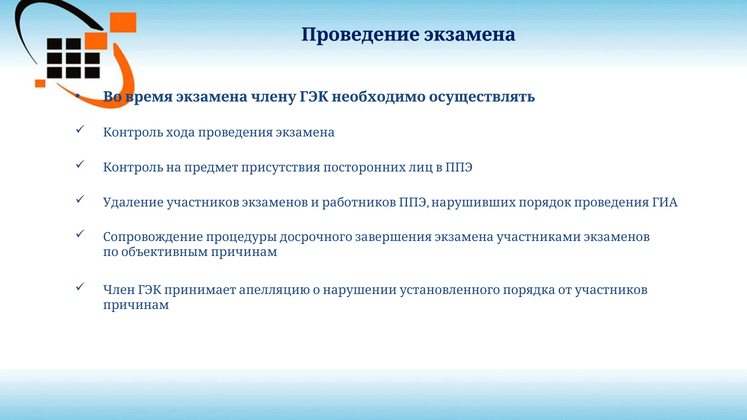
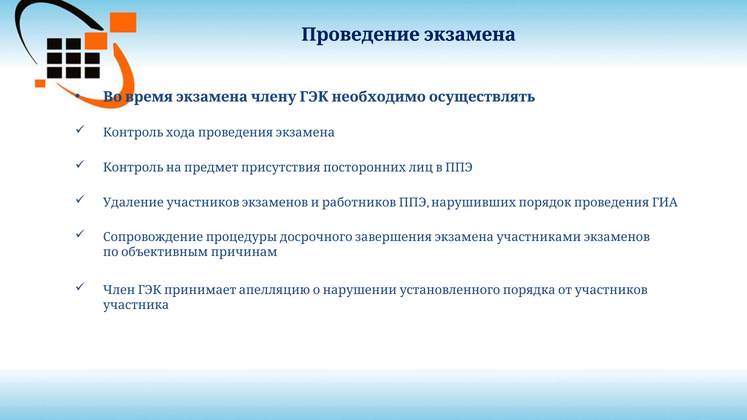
причинам: причинам -> участника
